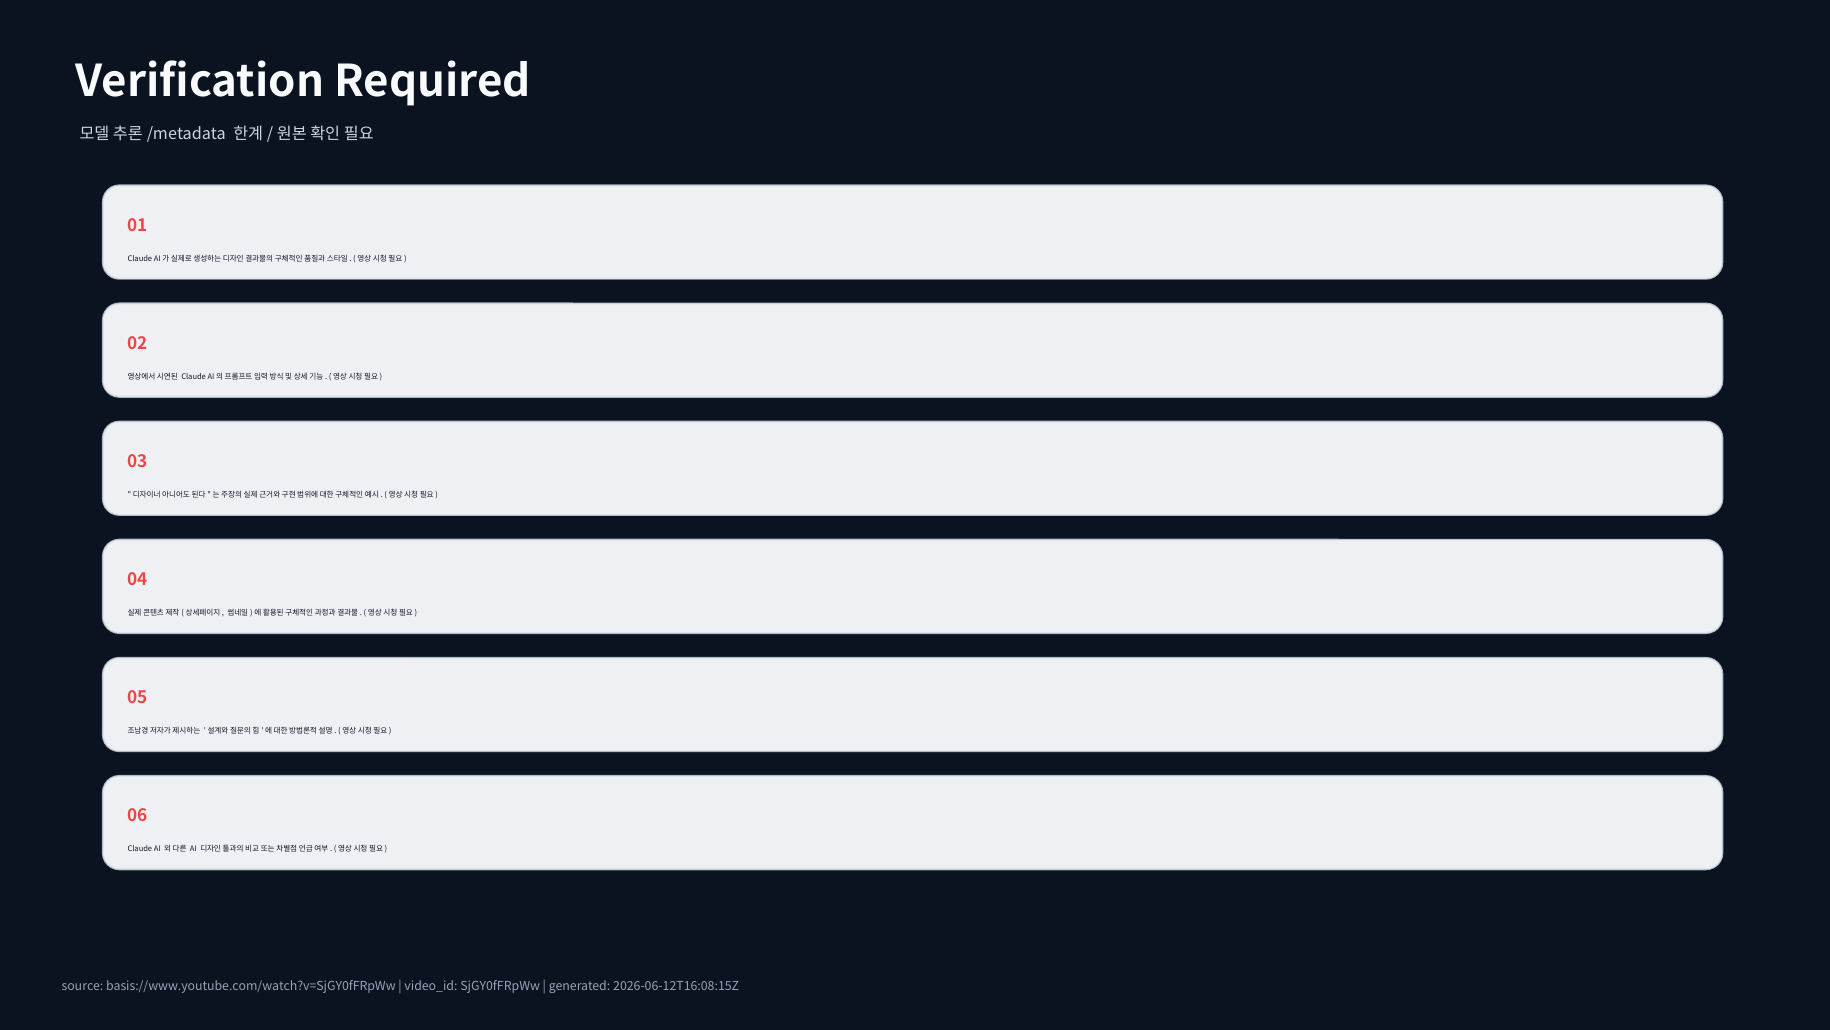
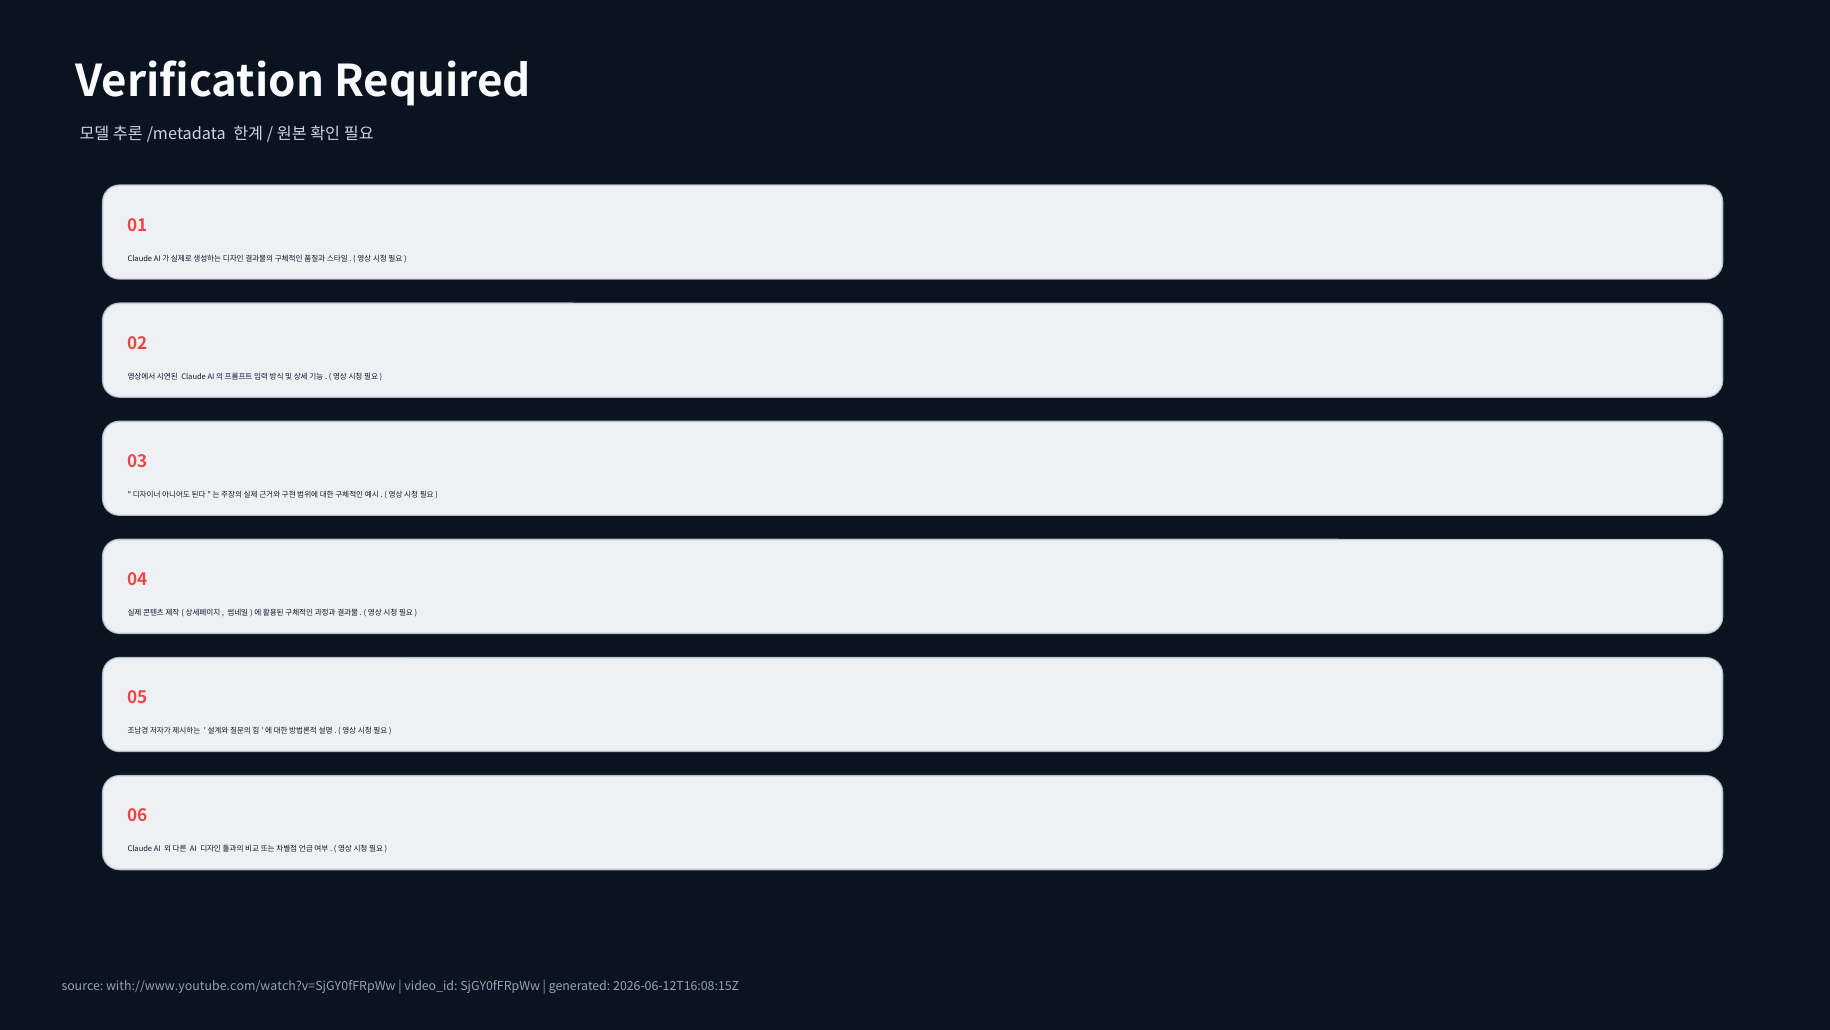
basis://www.youtube.com/watch?v=SjGY0fFRpWw: basis://www.youtube.com/watch?v=SjGY0fFRpWw -> with://www.youtube.com/watch?v=SjGY0fFRpWw
